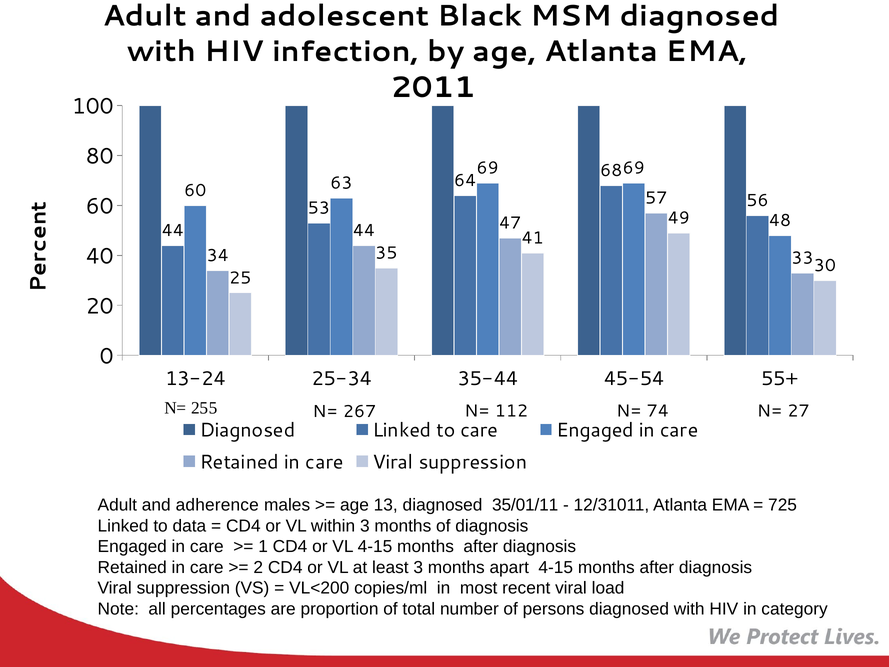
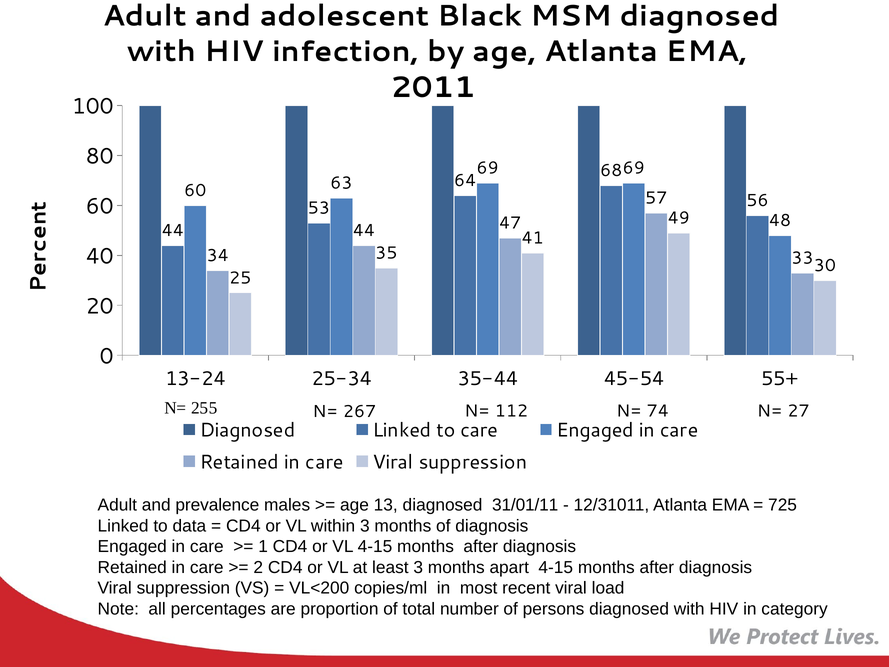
adherence: adherence -> prevalence
35/01/11: 35/01/11 -> 31/01/11
